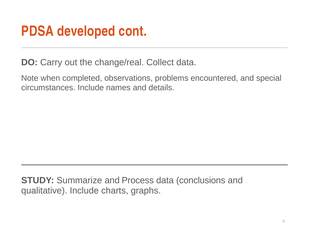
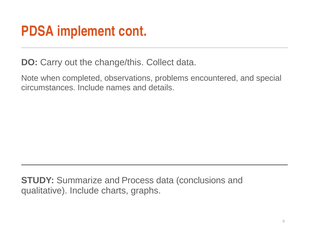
developed: developed -> implement
change/real: change/real -> change/this
